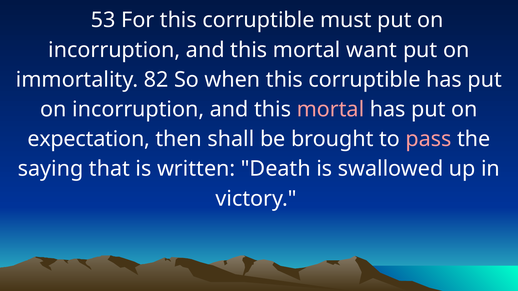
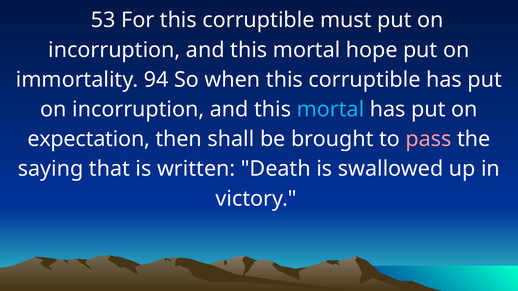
want: want -> hope
82: 82 -> 94
mortal at (331, 110) colour: pink -> light blue
